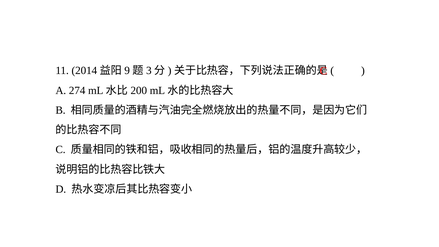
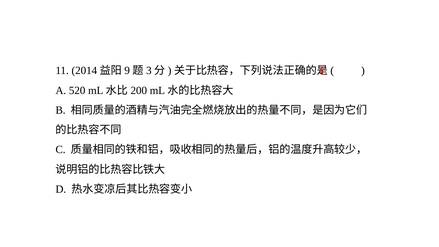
274: 274 -> 520
